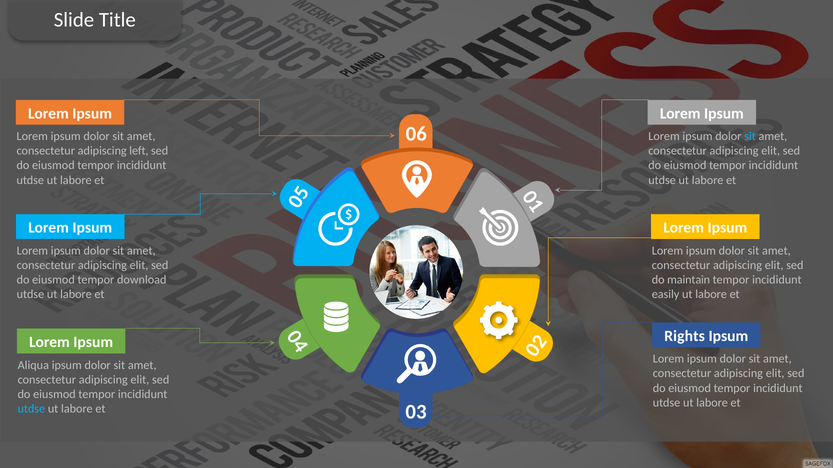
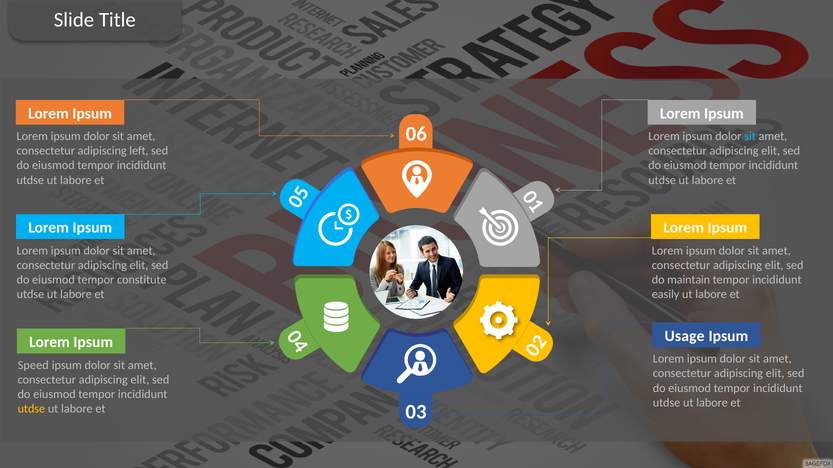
download: download -> constitute
Rights: Rights -> Usage
Aliqua: Aliqua -> Speed
utdse at (31, 409) colour: light blue -> yellow
